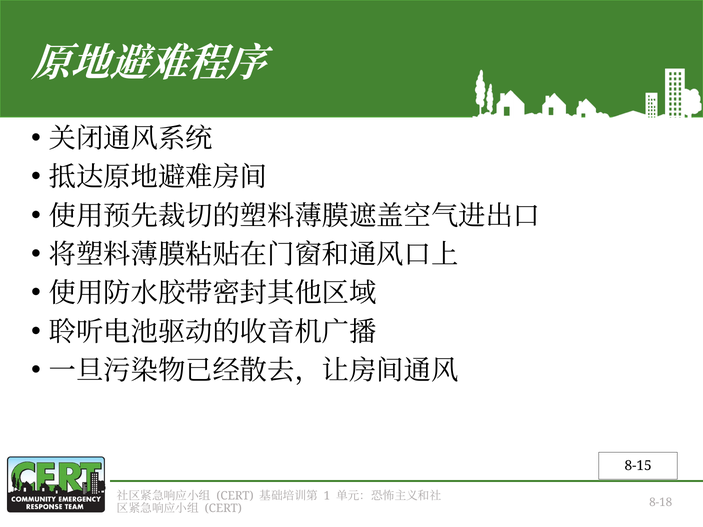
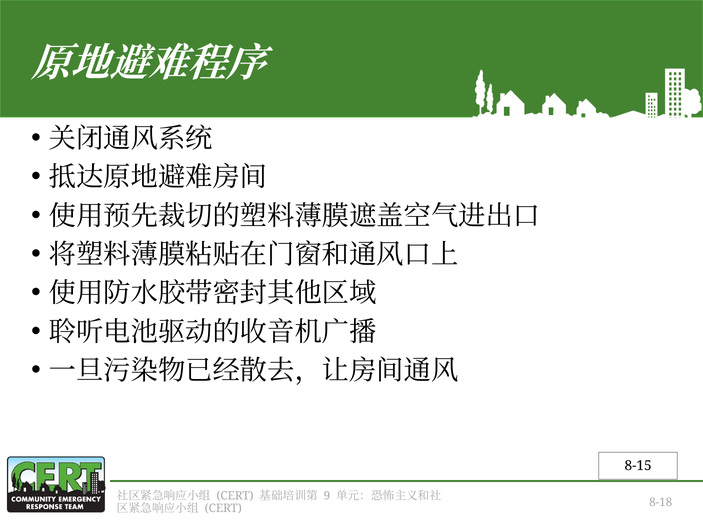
1: 1 -> 9
